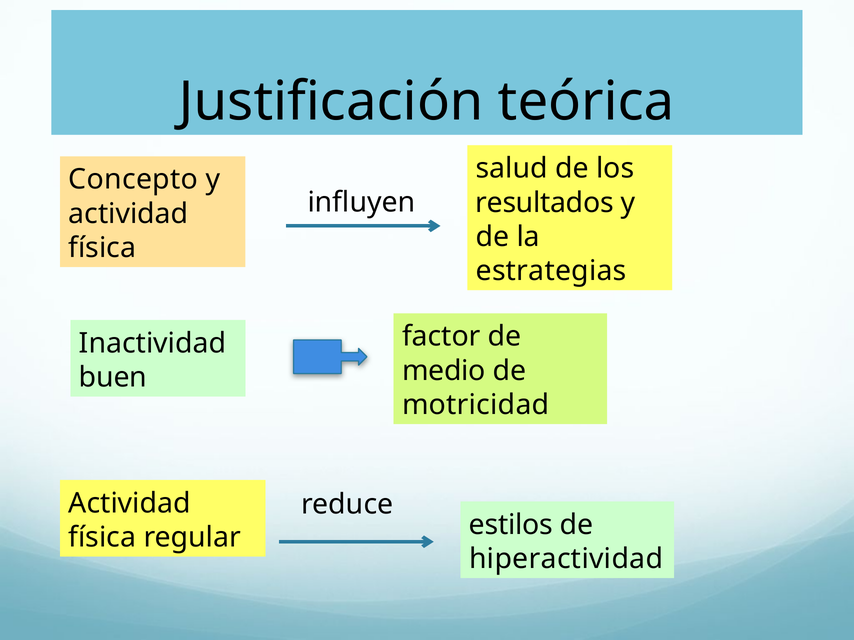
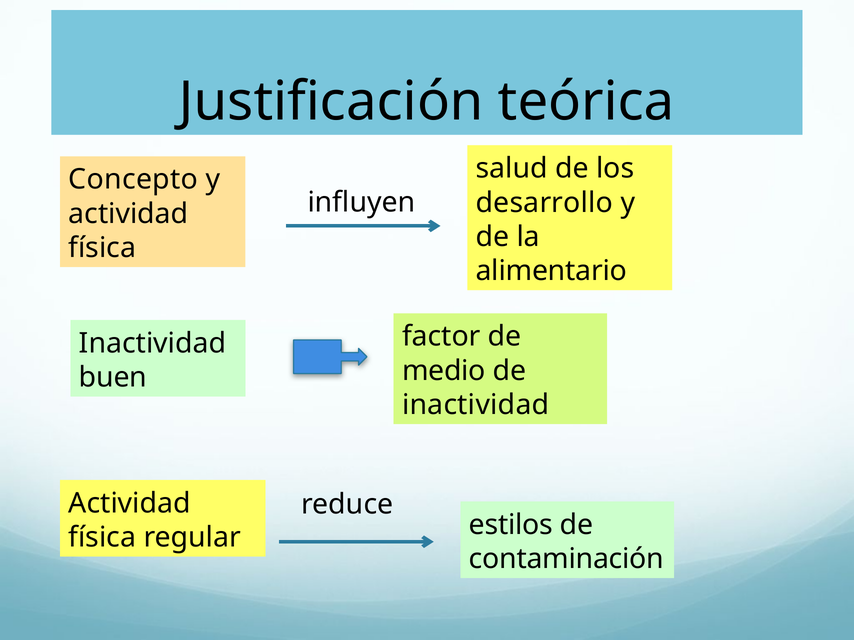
resultados: resultados -> desarrollo
estrategias: estrategias -> alimentario
motricidad at (476, 405): motricidad -> inactividad
hiperactividad: hiperactividad -> contaminación
